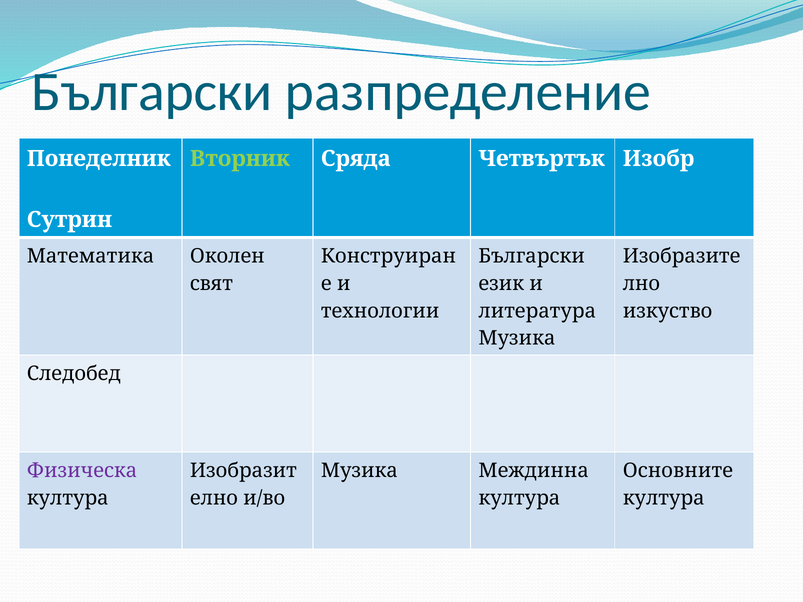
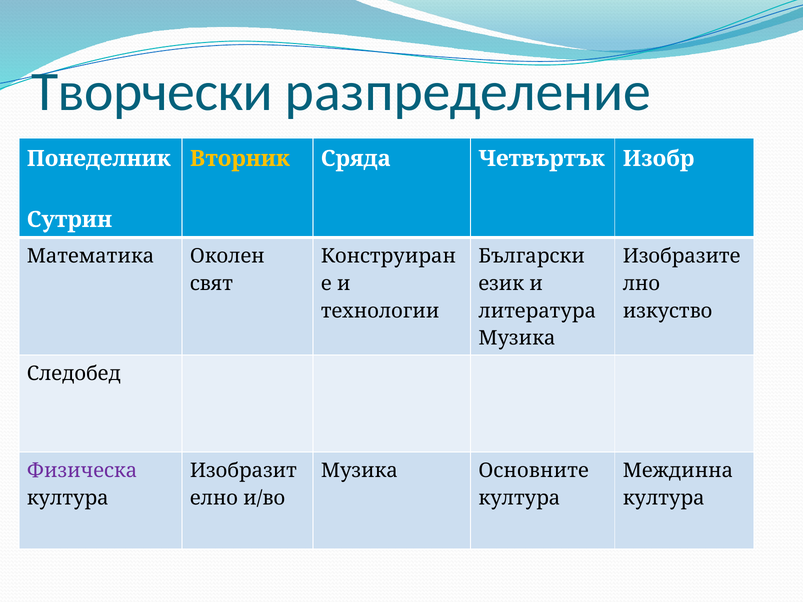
Български at (152, 92): Български -> Творчески
Вторник colour: light green -> yellow
Междинна: Междинна -> Основните
Основните: Основните -> Междинна
